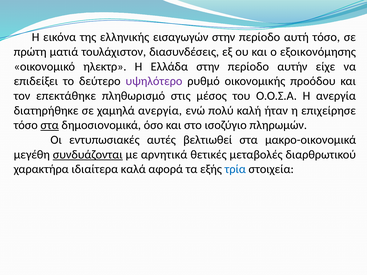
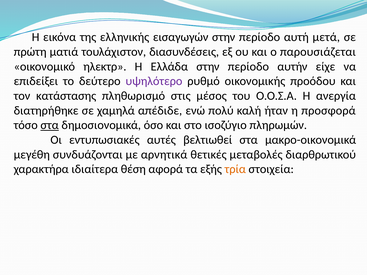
αυτή τόσο: τόσο -> μετά
εξοικονόμησης: εξοικονόμησης -> παρουσιάζεται
επεκτάθηκε: επεκτάθηκε -> κατάστασης
χαμηλά ανεργία: ανεργία -> απέδιδε
επιχείρησε: επιχείρησε -> προσφορά
συνδυάζονται underline: present -> none
καλά: καλά -> θέση
τρία colour: blue -> orange
